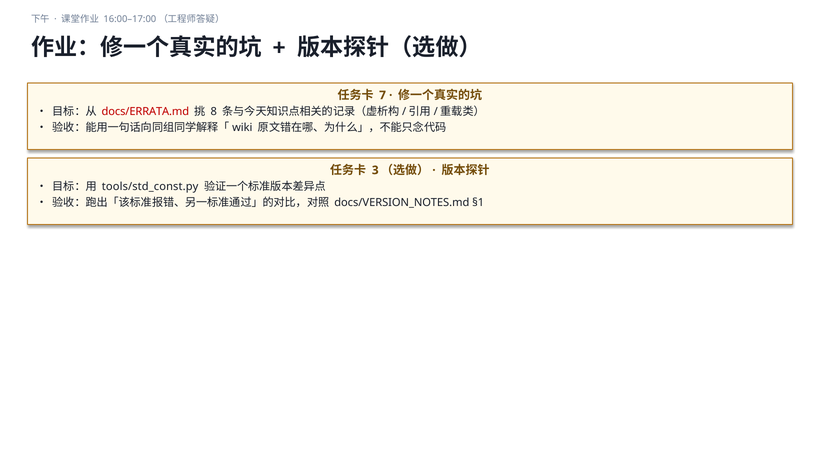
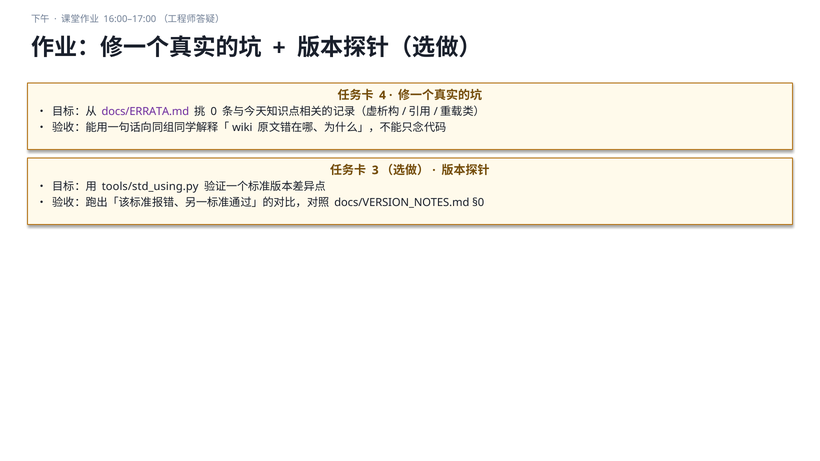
7: 7 -> 4
docs/ERRATA.md colour: red -> purple
8: 8 -> 0
tools/std_const.py: tools/std_const.py -> tools/std_using.py
§1: §1 -> §0
